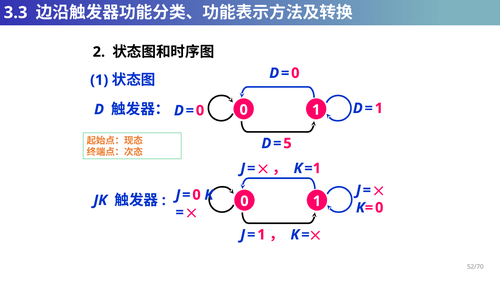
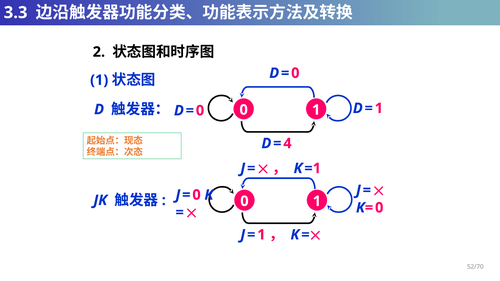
5: 5 -> 4
